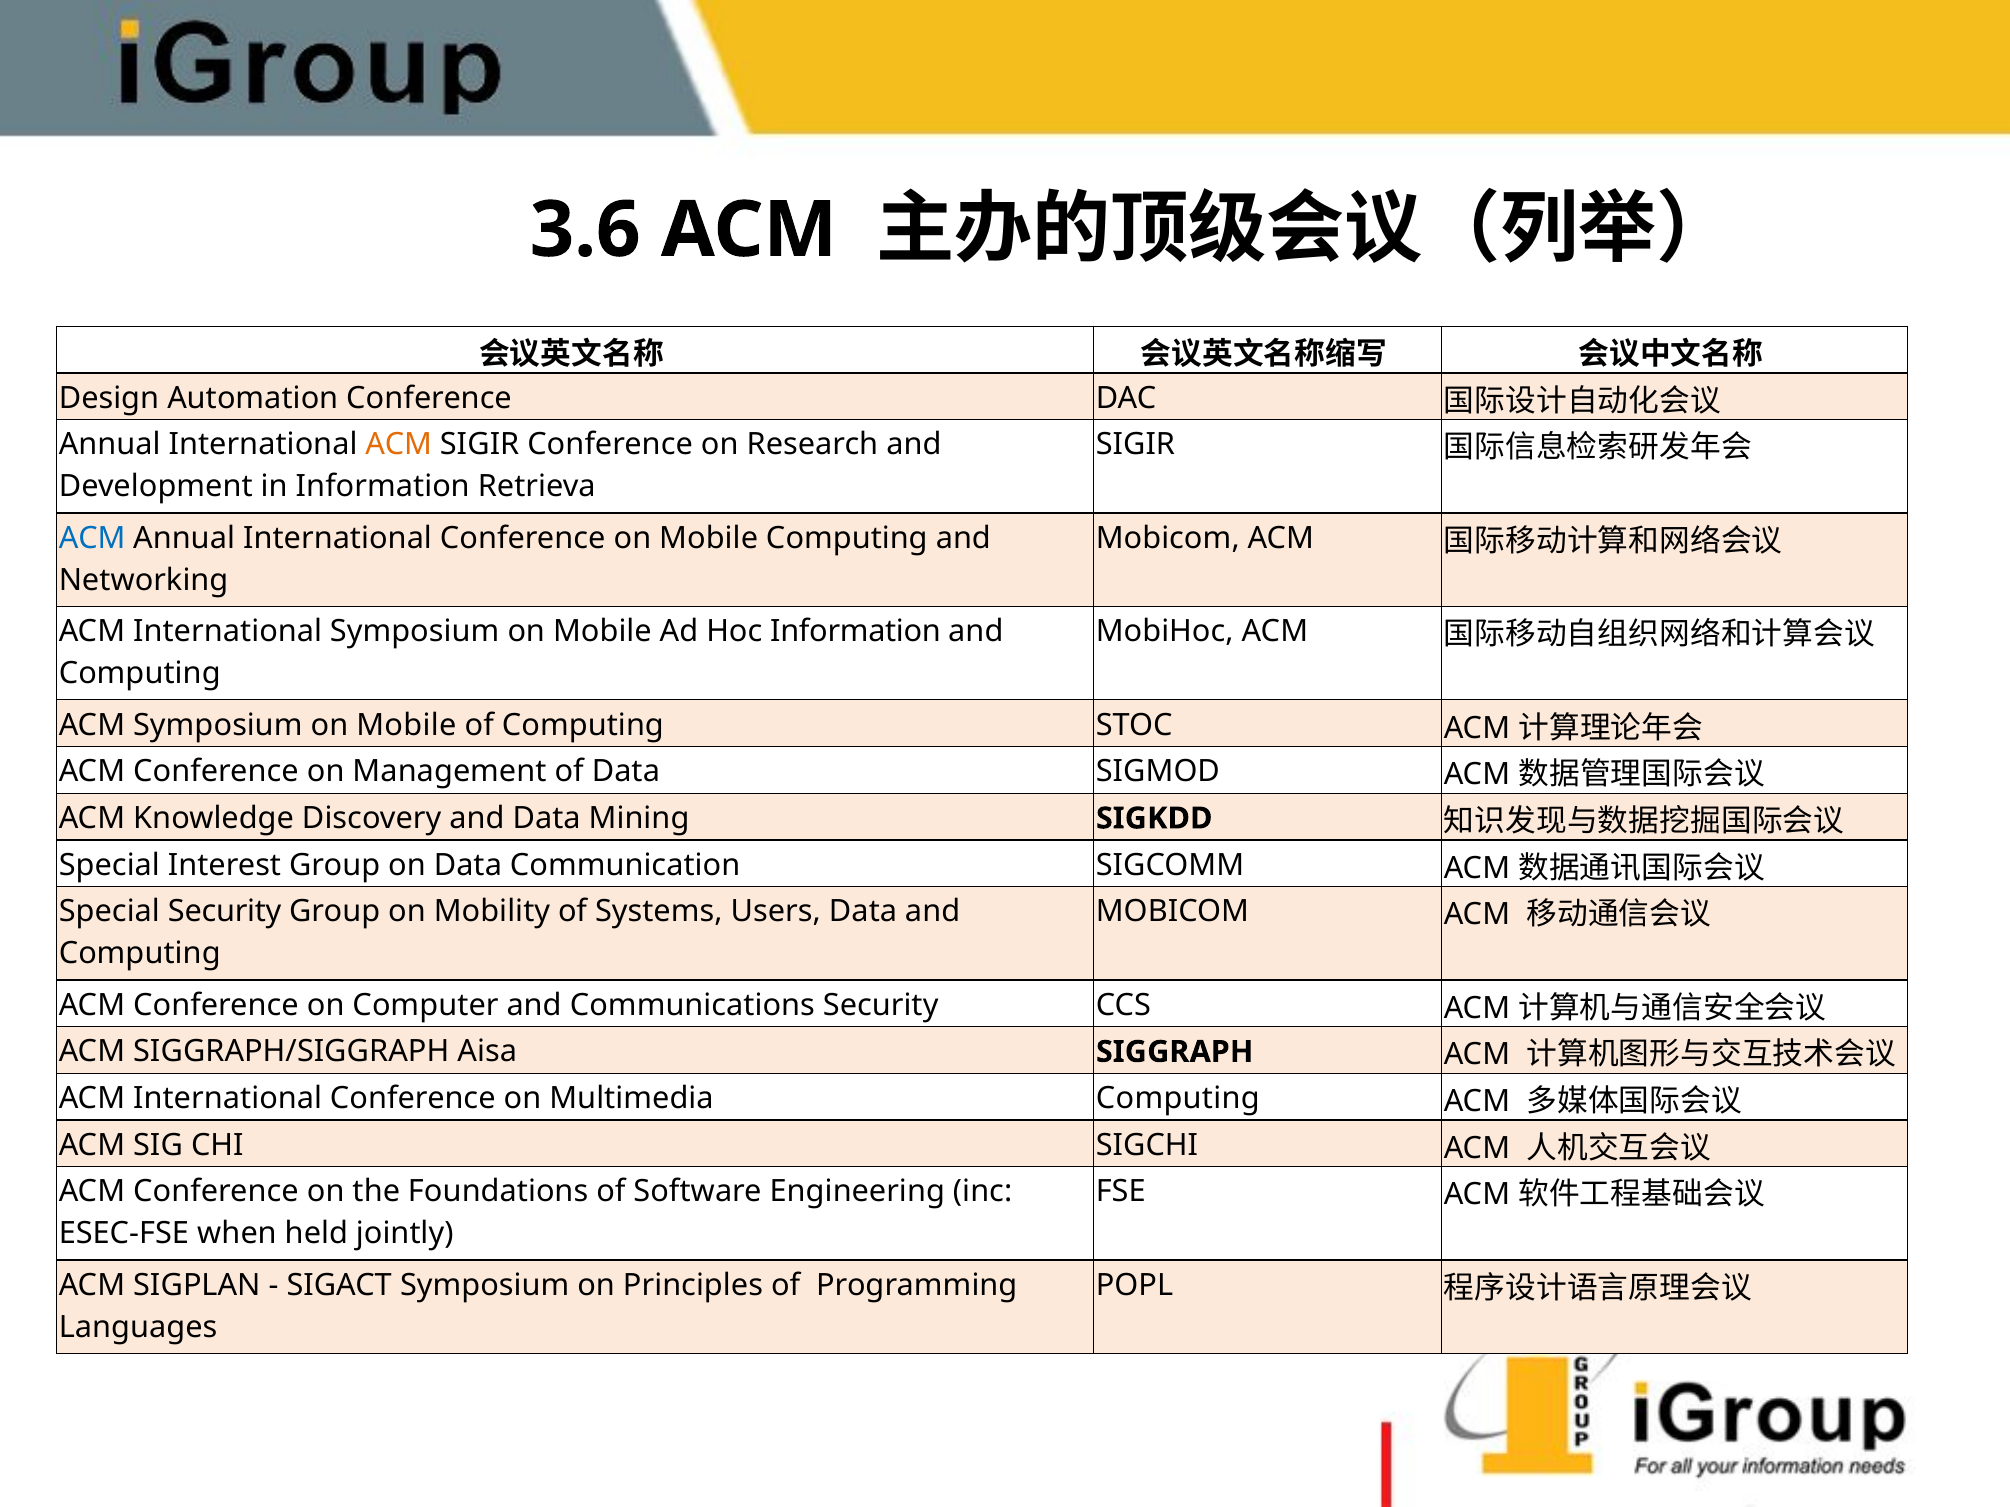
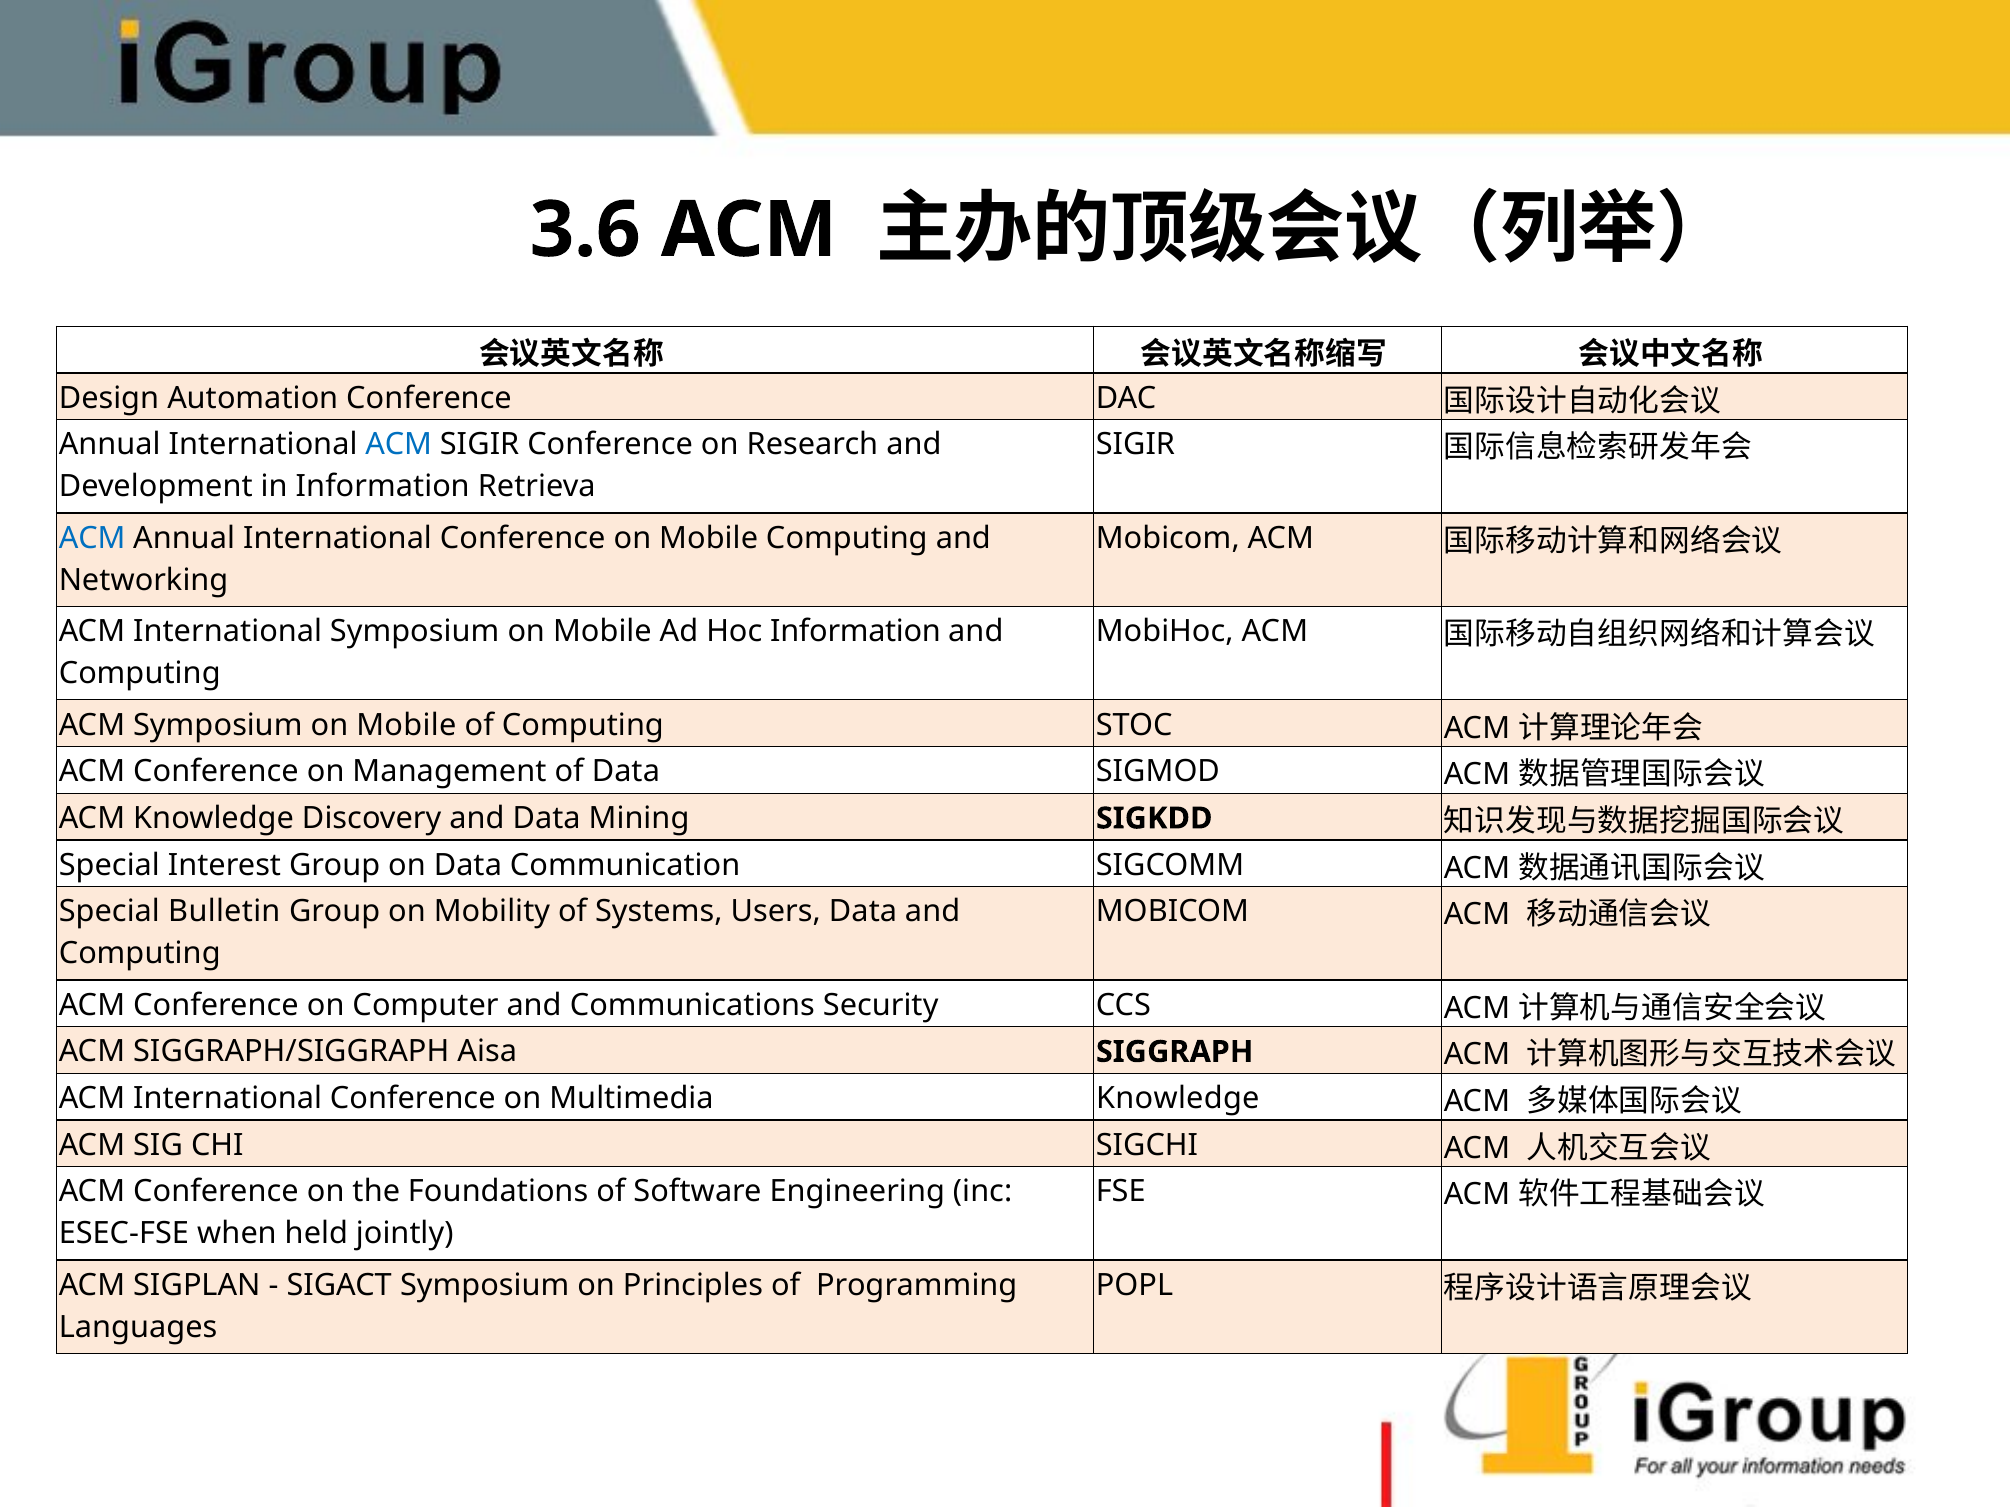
ACM at (399, 445) colour: orange -> blue
Special Security: Security -> Bulletin
Multimedia Computing: Computing -> Knowledge
